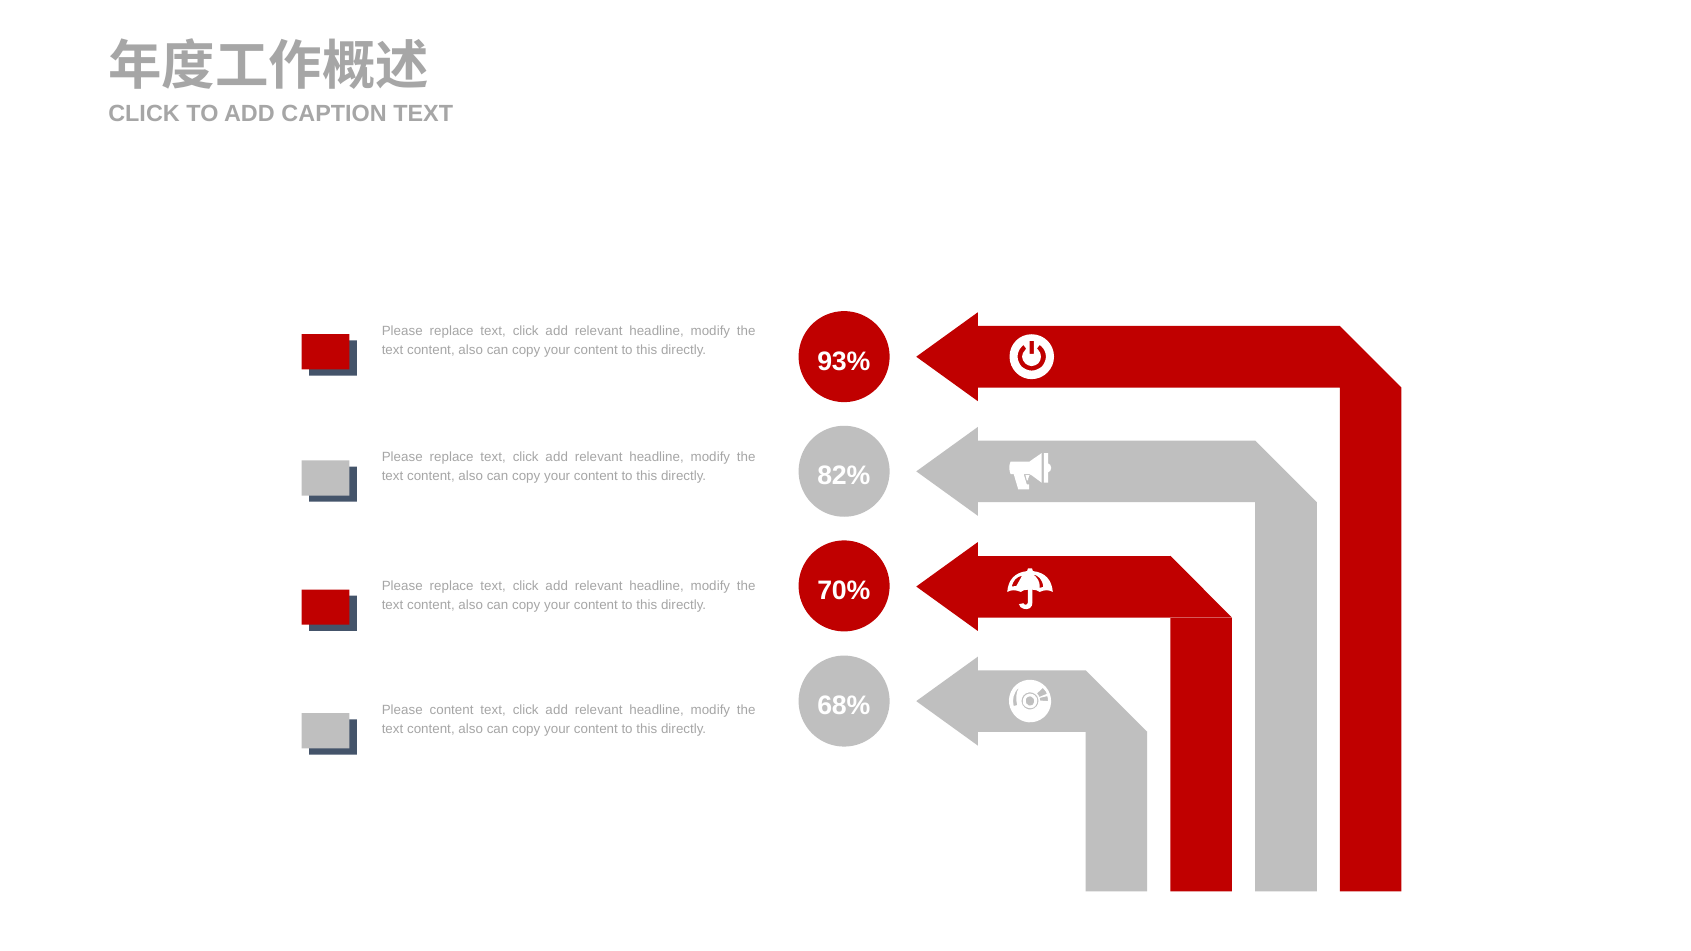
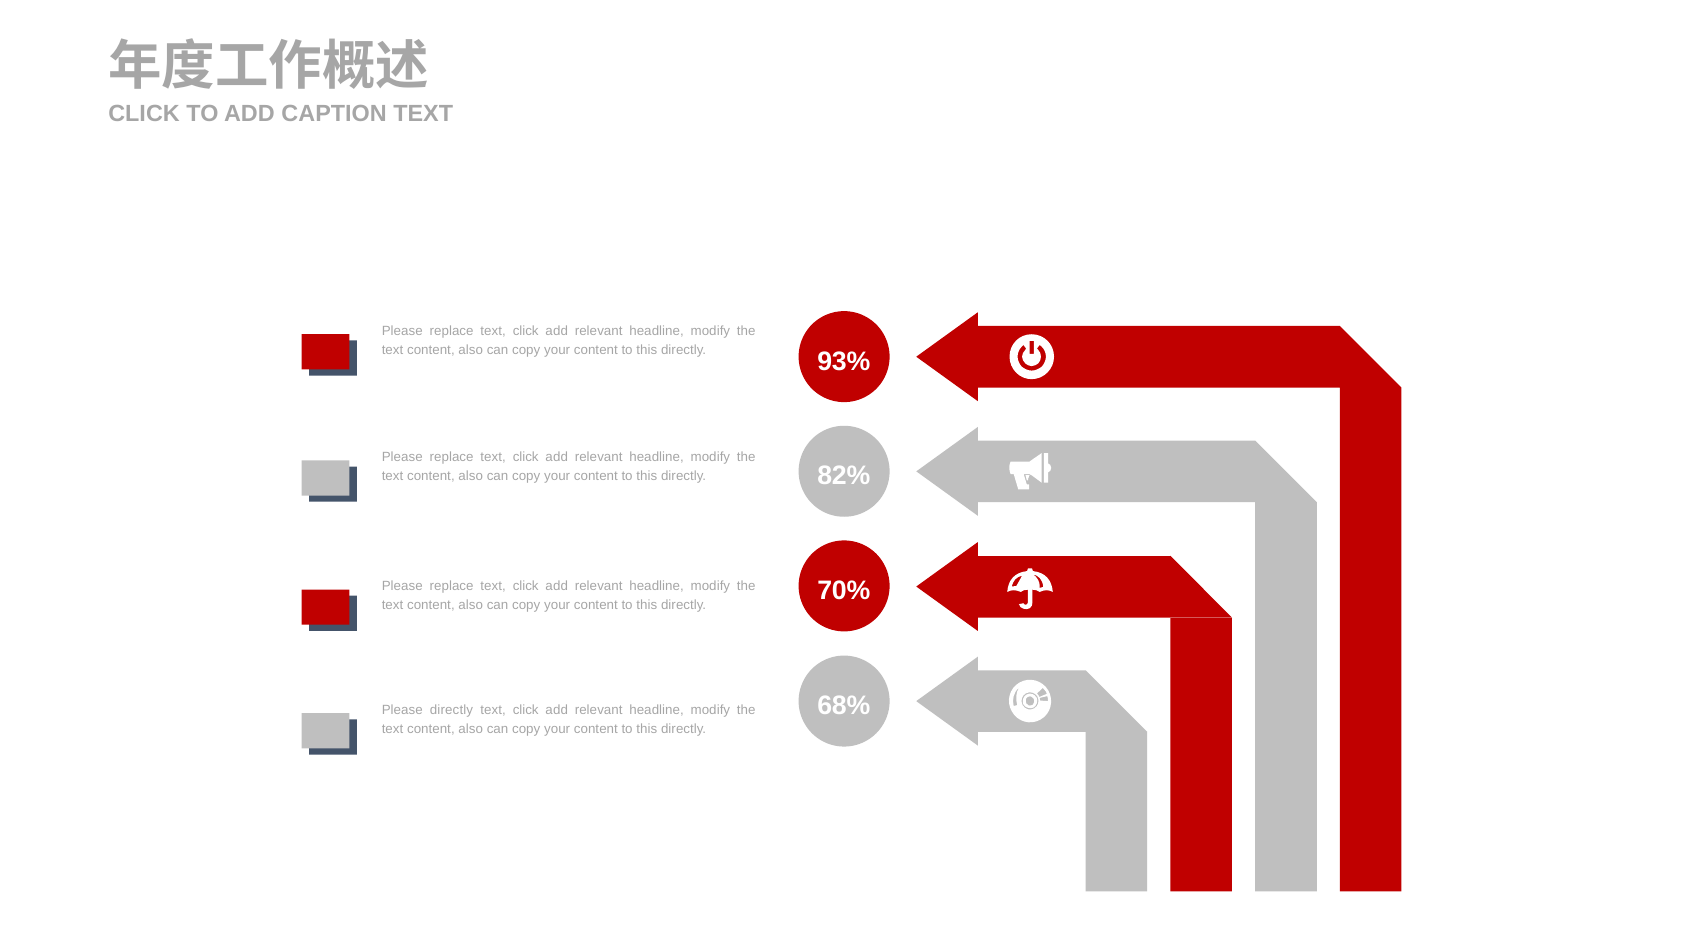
Please content: content -> directly
